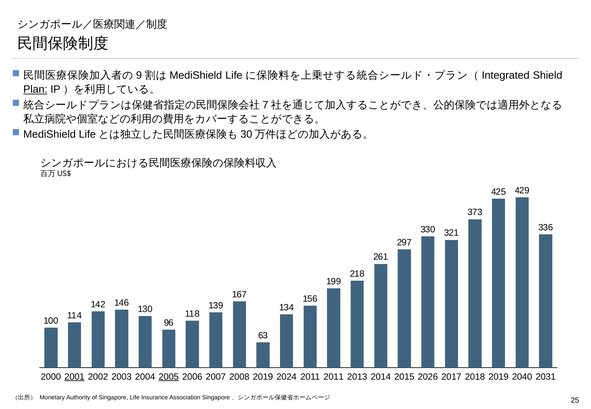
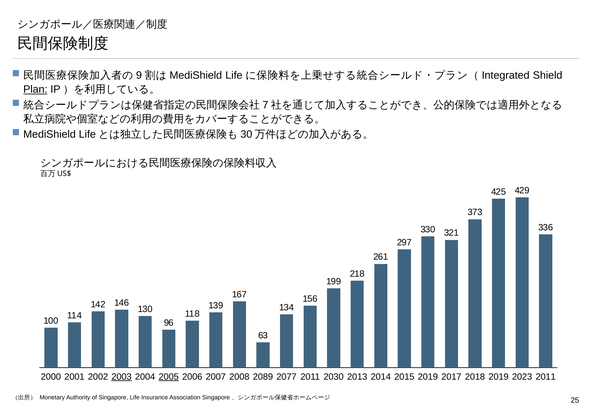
2001 underline: present -> none
2003 underline: none -> present
2008 2019: 2019 -> 2089
2024: 2024 -> 2077
2011 2011: 2011 -> 2030
2014 2026: 2026 -> 2019
2040: 2040 -> 2023
2019 2031: 2031 -> 2011
